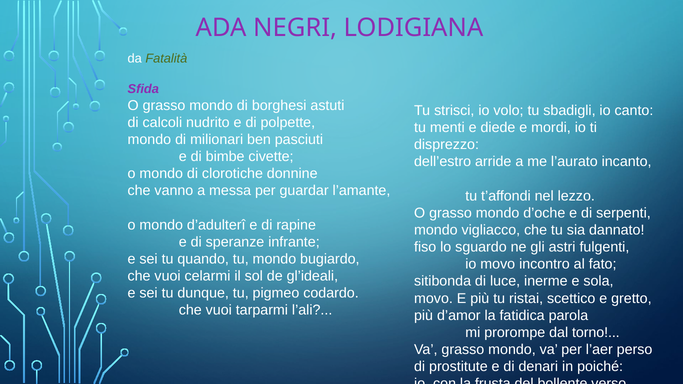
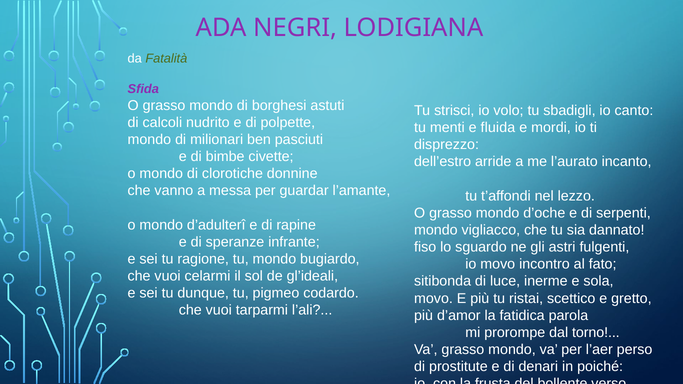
diede: diede -> fluida
quando: quando -> ragione
